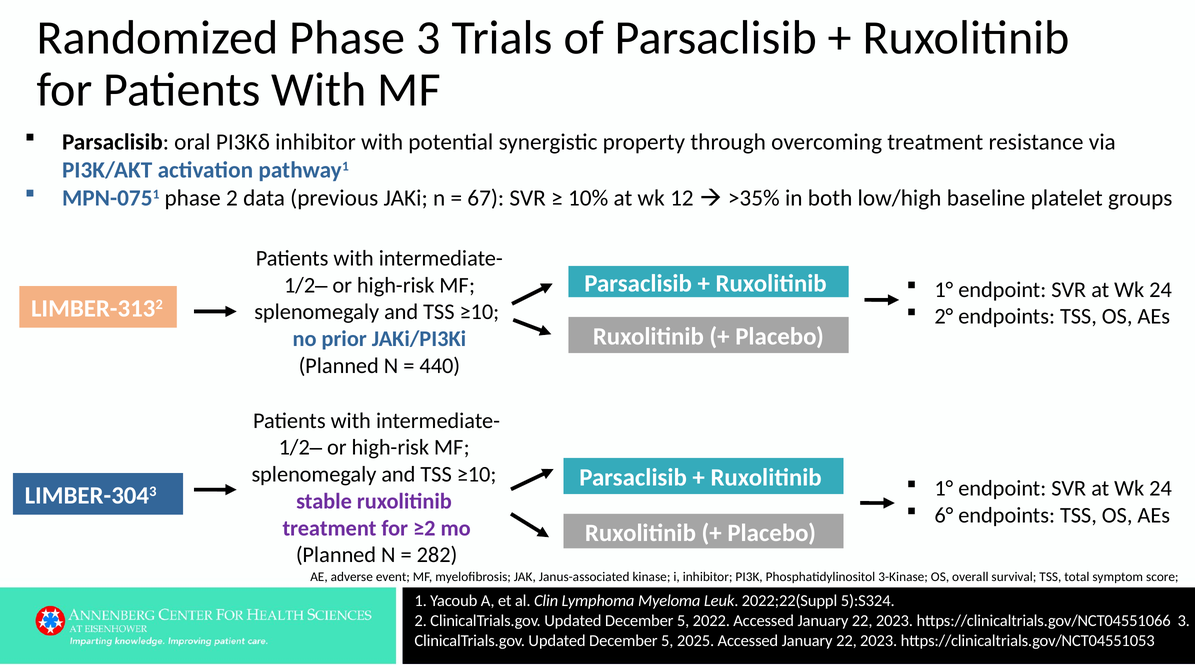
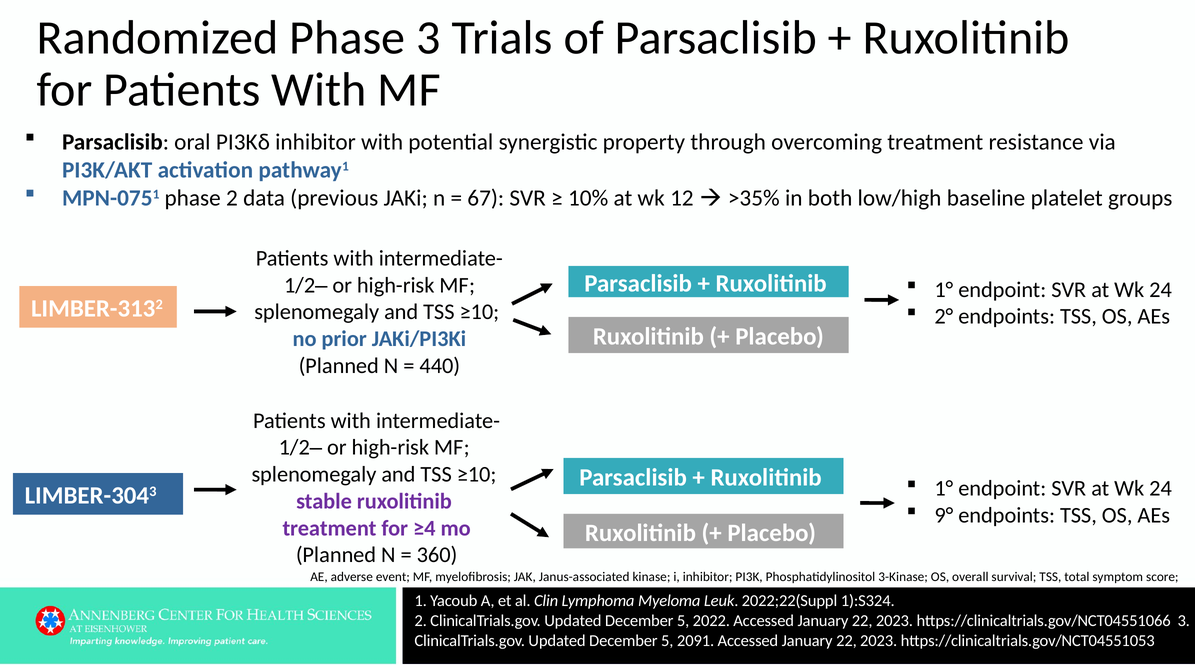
6°: 6° -> 9°
≥2: ≥2 -> ≥4
282: 282 -> 360
5):S324: 5):S324 -> 1):S324
2025: 2025 -> 2091
